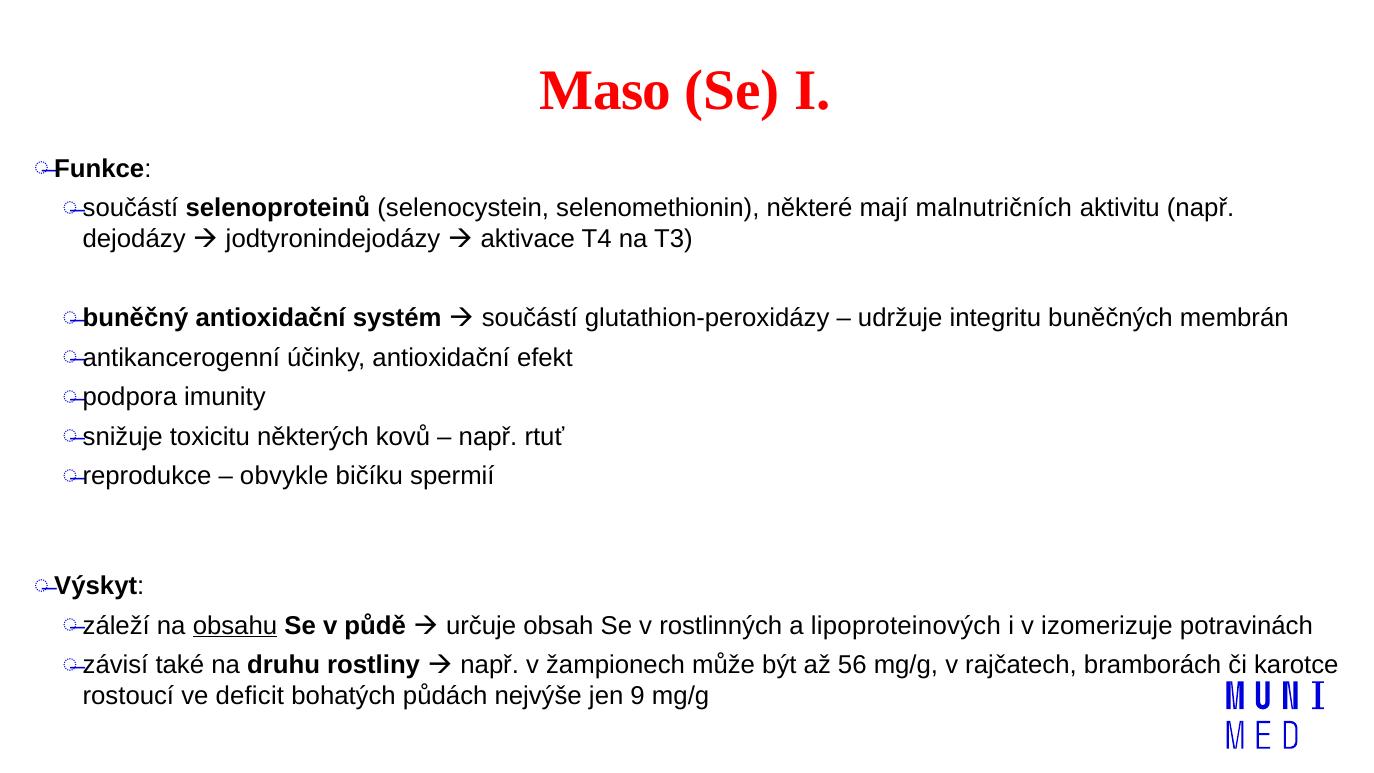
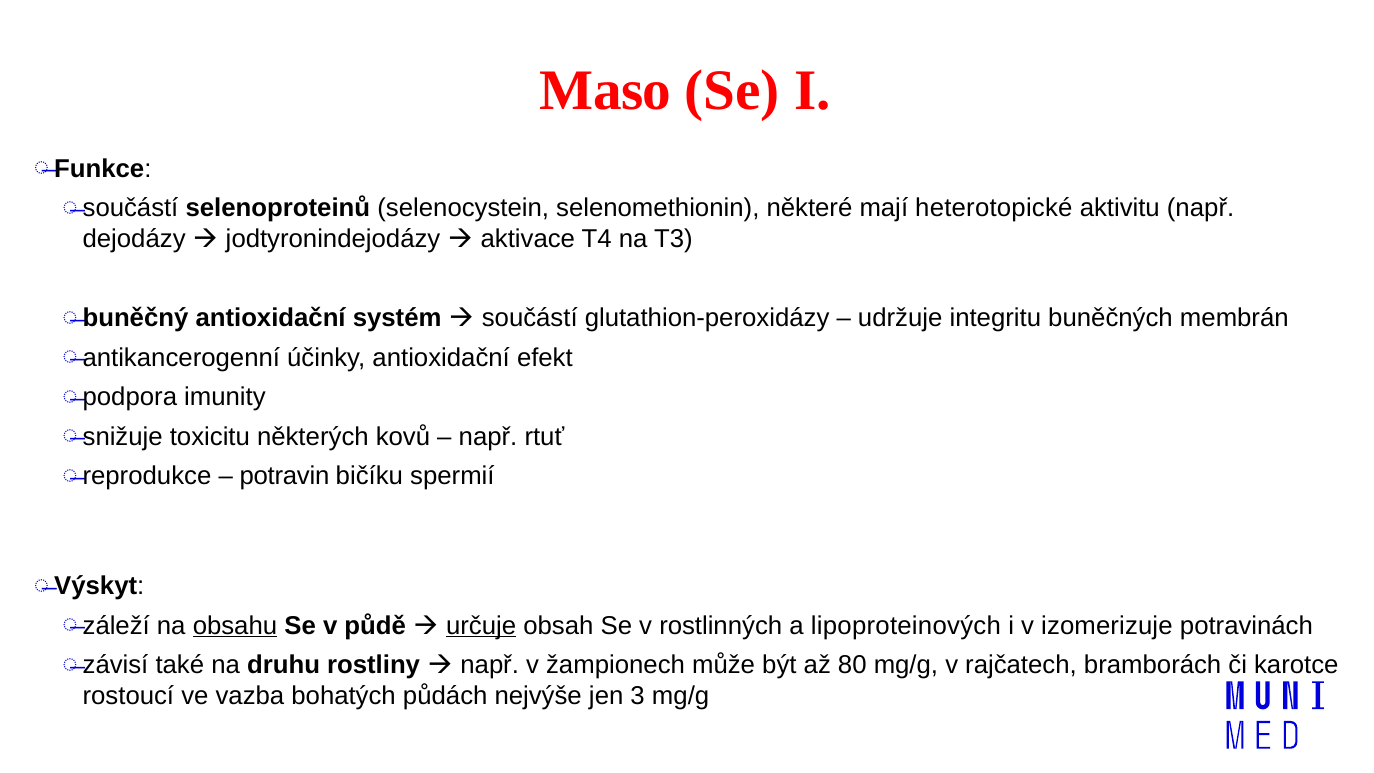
malnutričních: malnutričních -> heterotopické
obvykle: obvykle -> potravin
určuje underline: none -> present
56: 56 -> 80
deficit: deficit -> vazba
9: 9 -> 3
